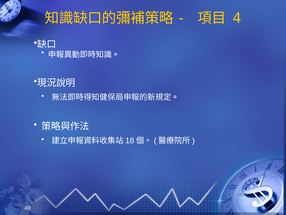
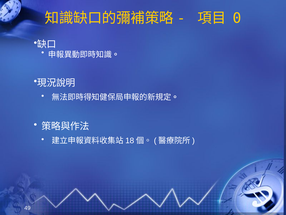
4: 4 -> 0
